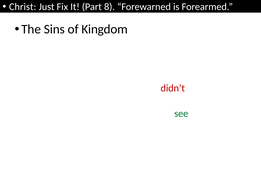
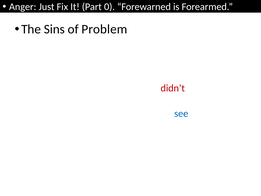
Christ: Christ -> Anger
8: 8 -> 0
of Kingdom: Kingdom -> Problem
see at (181, 113) colour: green -> blue
